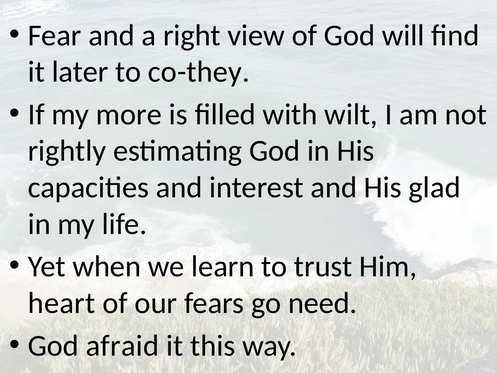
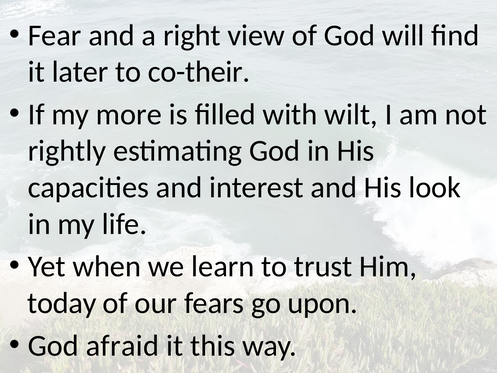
co-they: co-they -> co-their
glad: glad -> look
heart: heart -> today
need: need -> upon
